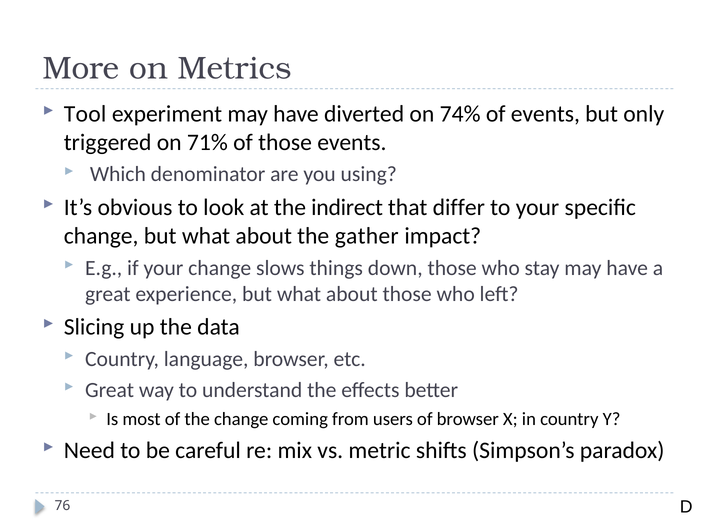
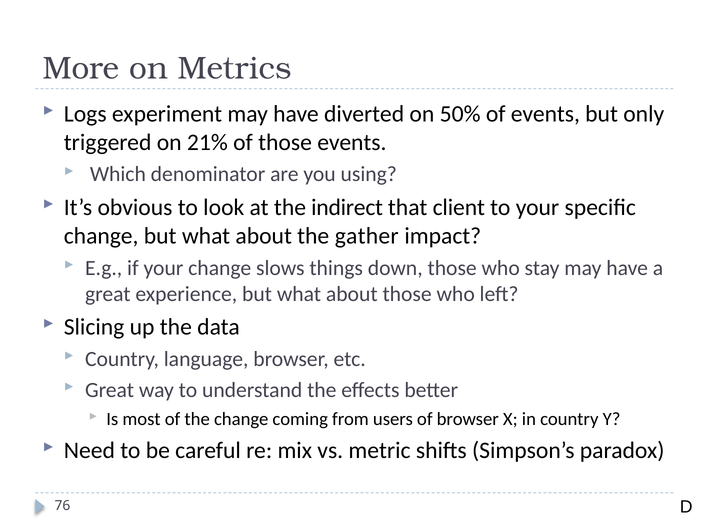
Tool: Tool -> Logs
74%: 74% -> 50%
71%: 71% -> 21%
differ: differ -> client
